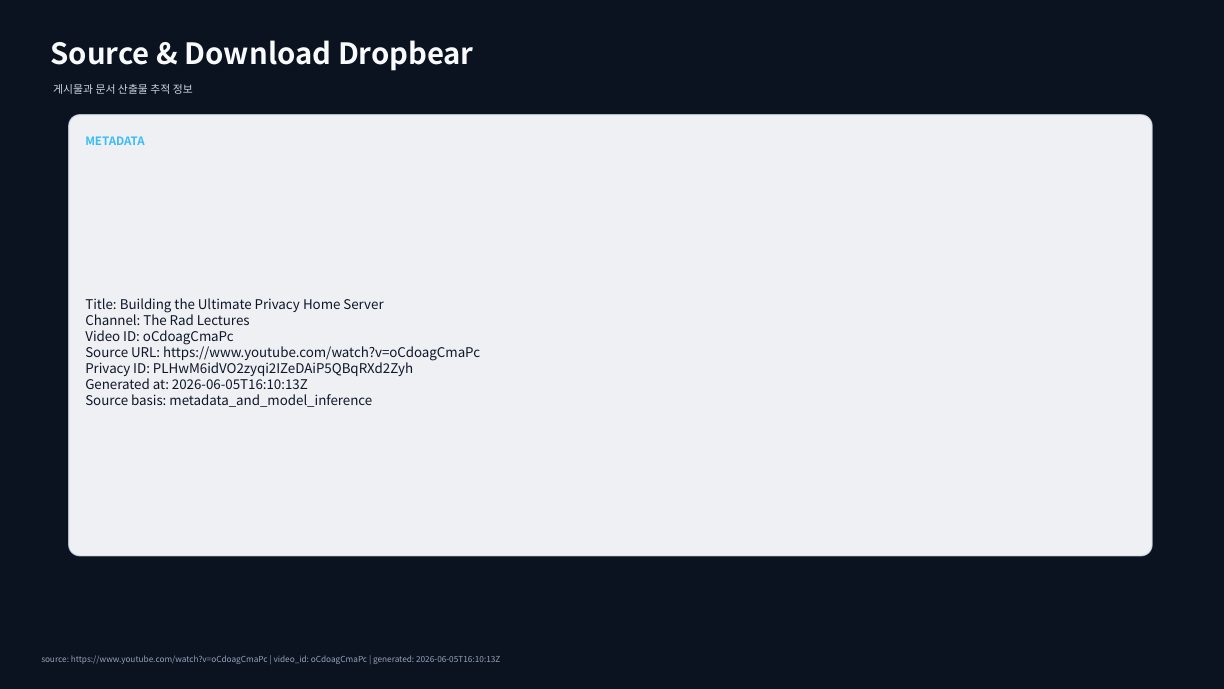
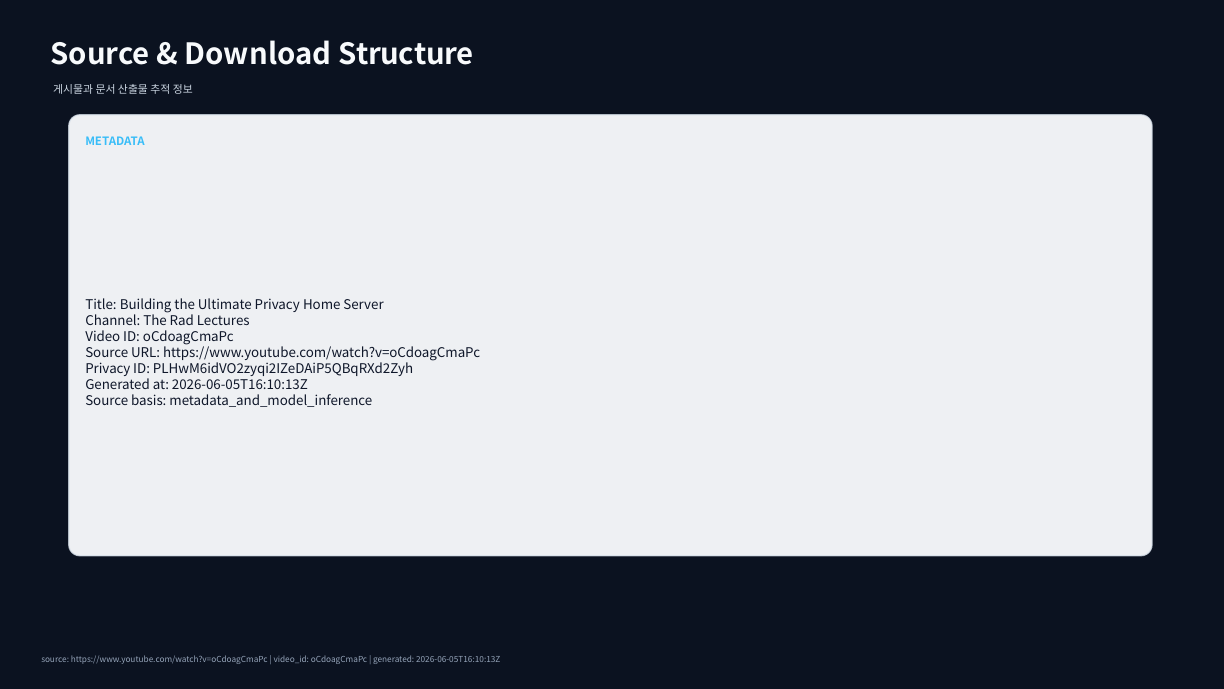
Dropbear: Dropbear -> Structure
